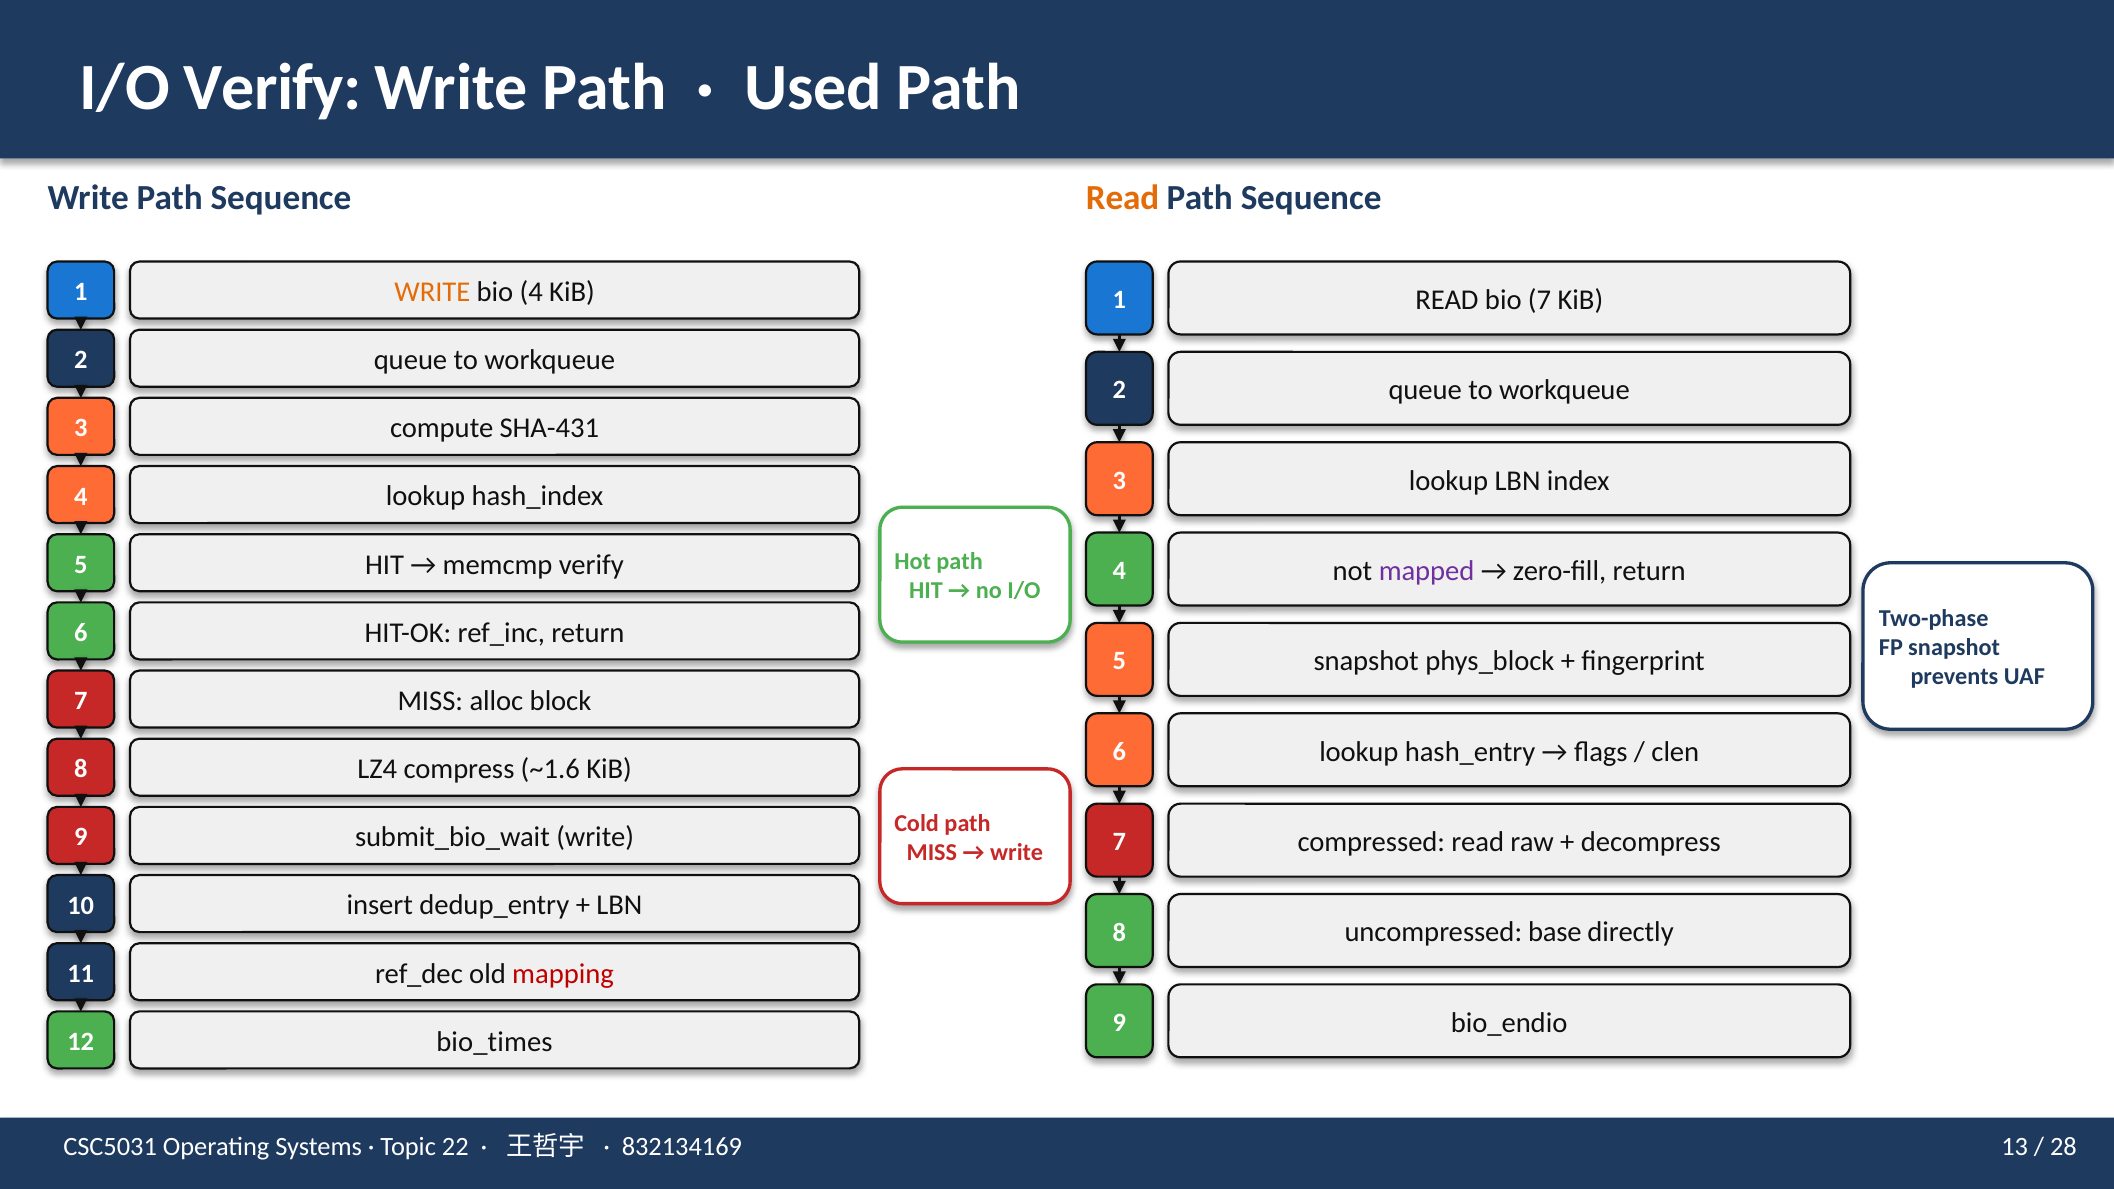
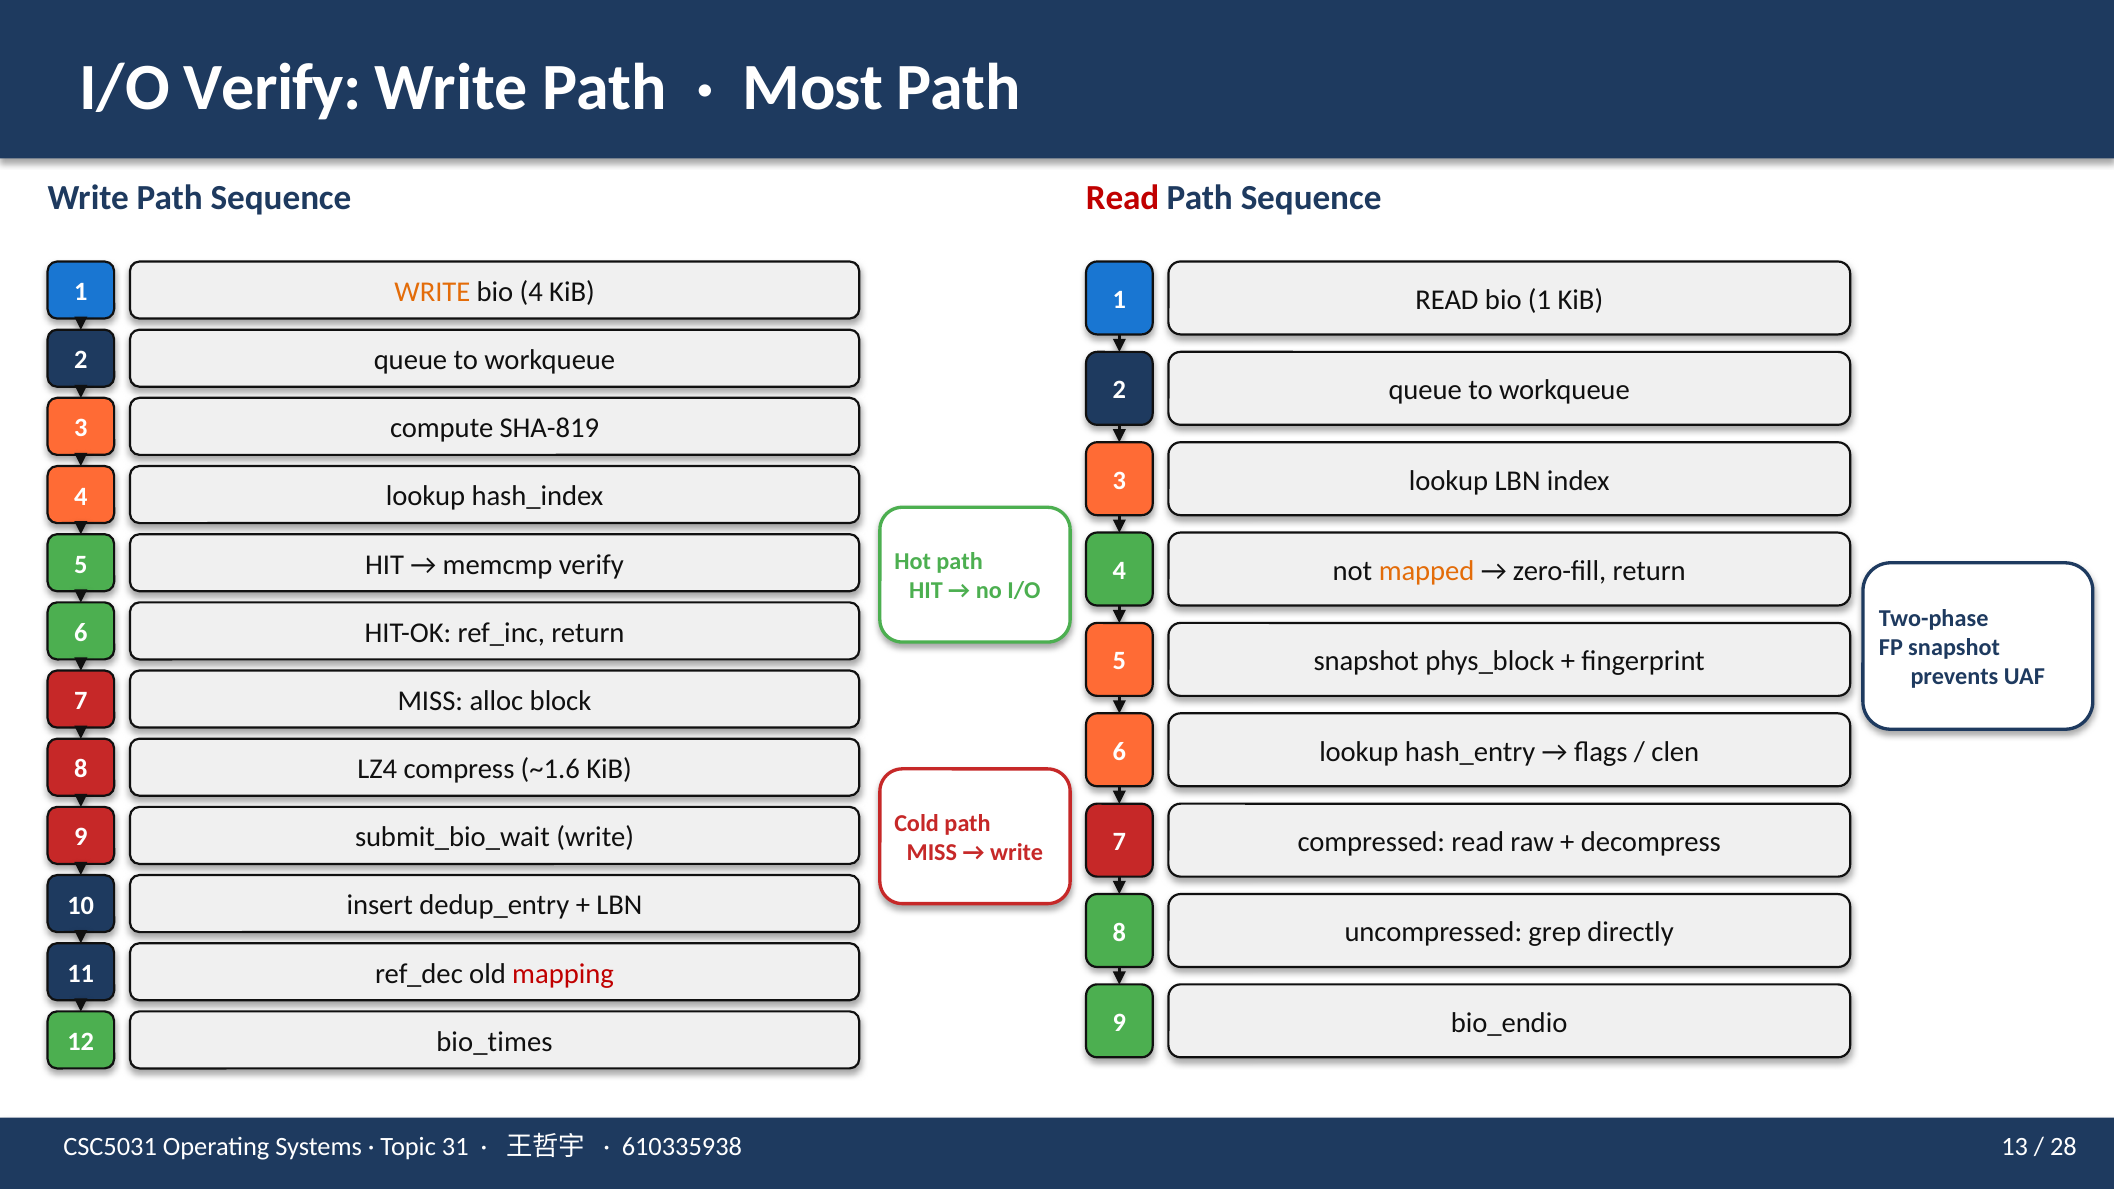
Used: Used -> Most
Read at (1123, 198) colour: orange -> red
bio 7: 7 -> 1
SHA-431: SHA-431 -> SHA-819
mapped colour: purple -> orange
base: base -> grep
22: 22 -> 31
832134169: 832134169 -> 610335938
